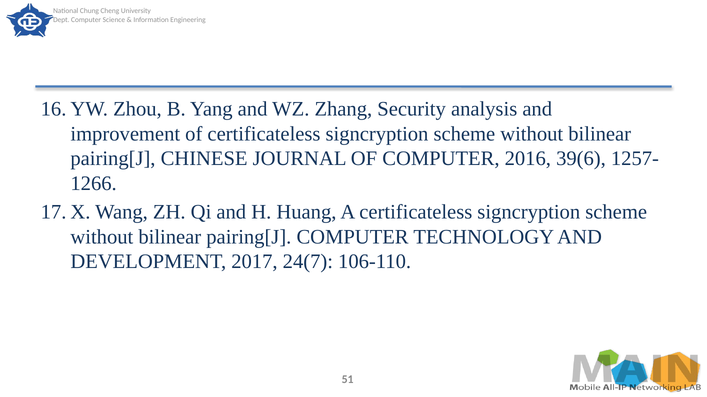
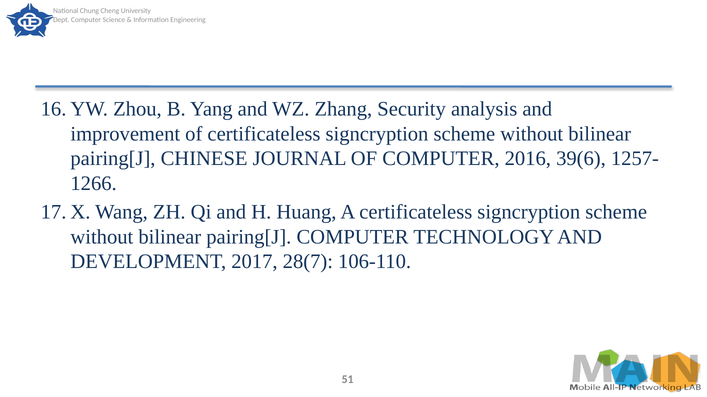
24(7: 24(7 -> 28(7
